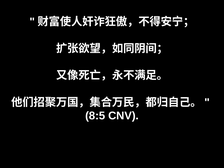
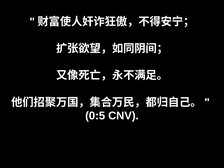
8:5: 8:5 -> 0:5
